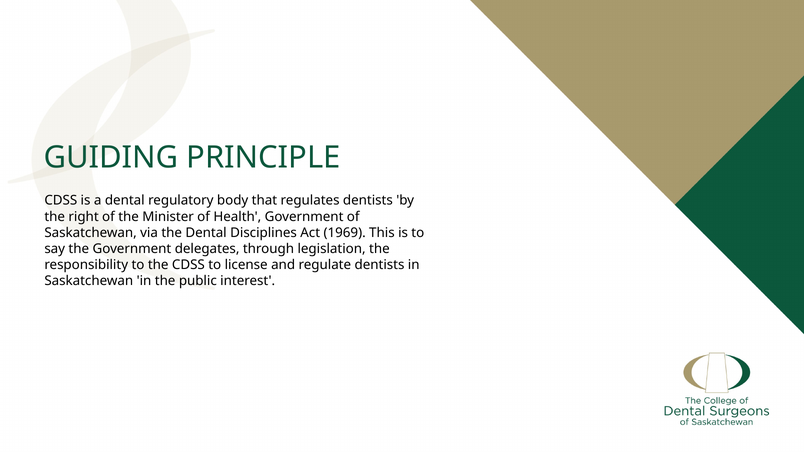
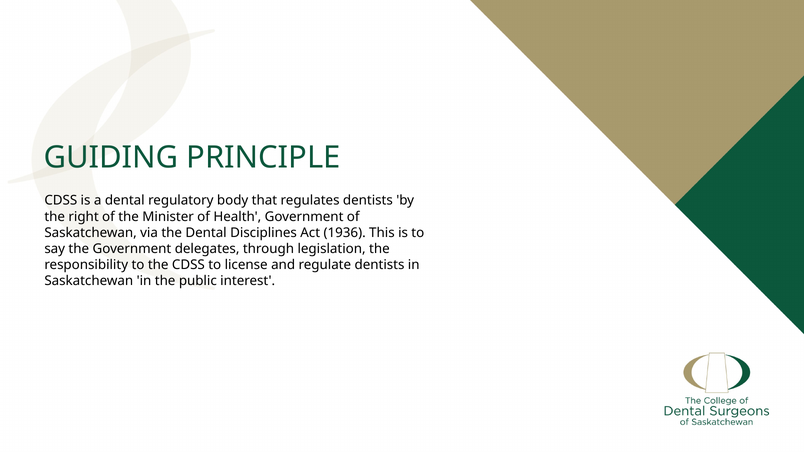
1969: 1969 -> 1936
